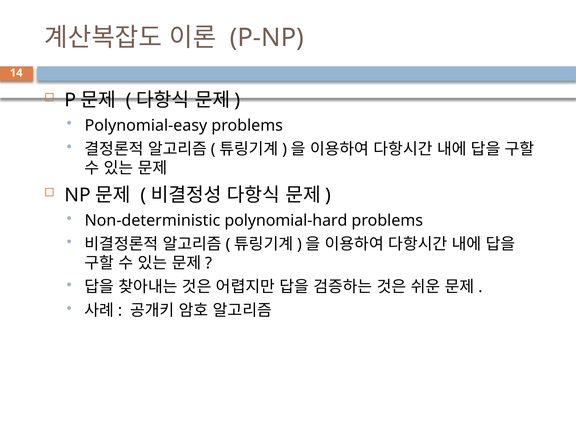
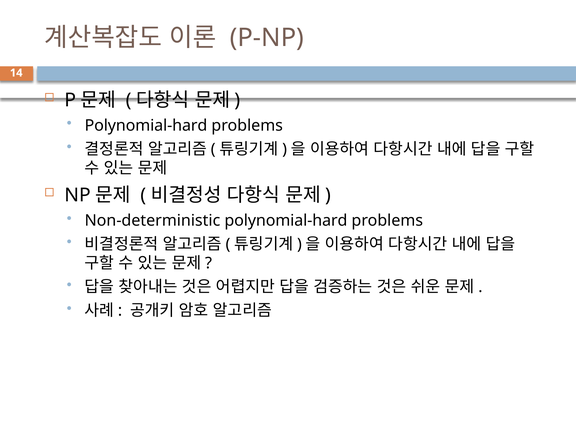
Polynomial-easy at (146, 125): Polynomial-easy -> Polynomial-hard
